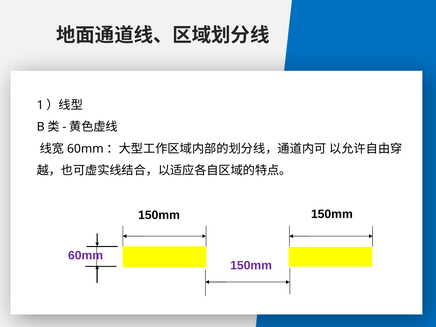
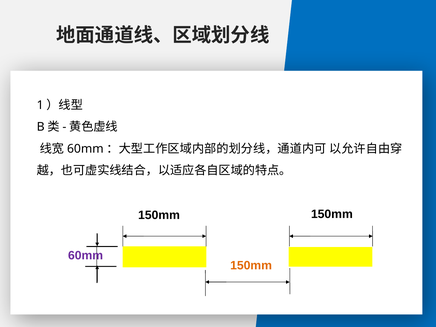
150mm at (251, 266) colour: purple -> orange
